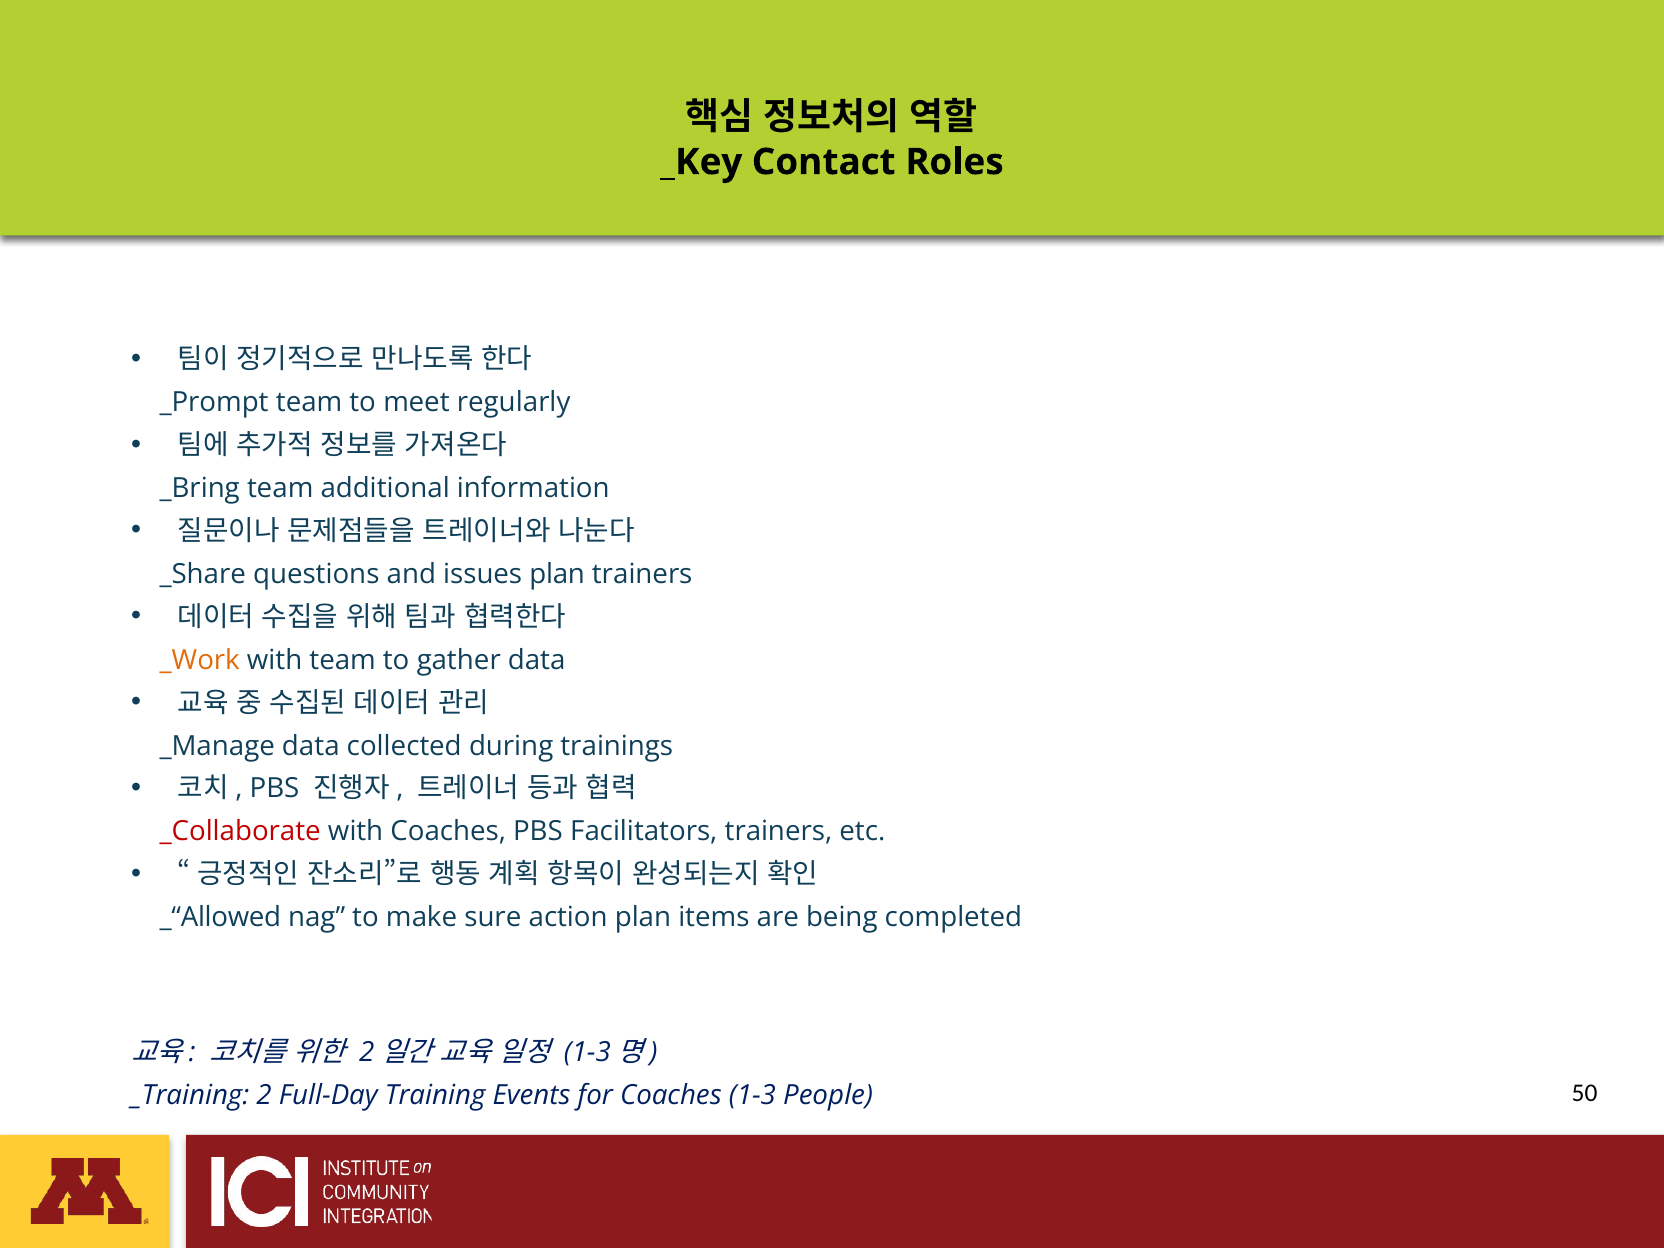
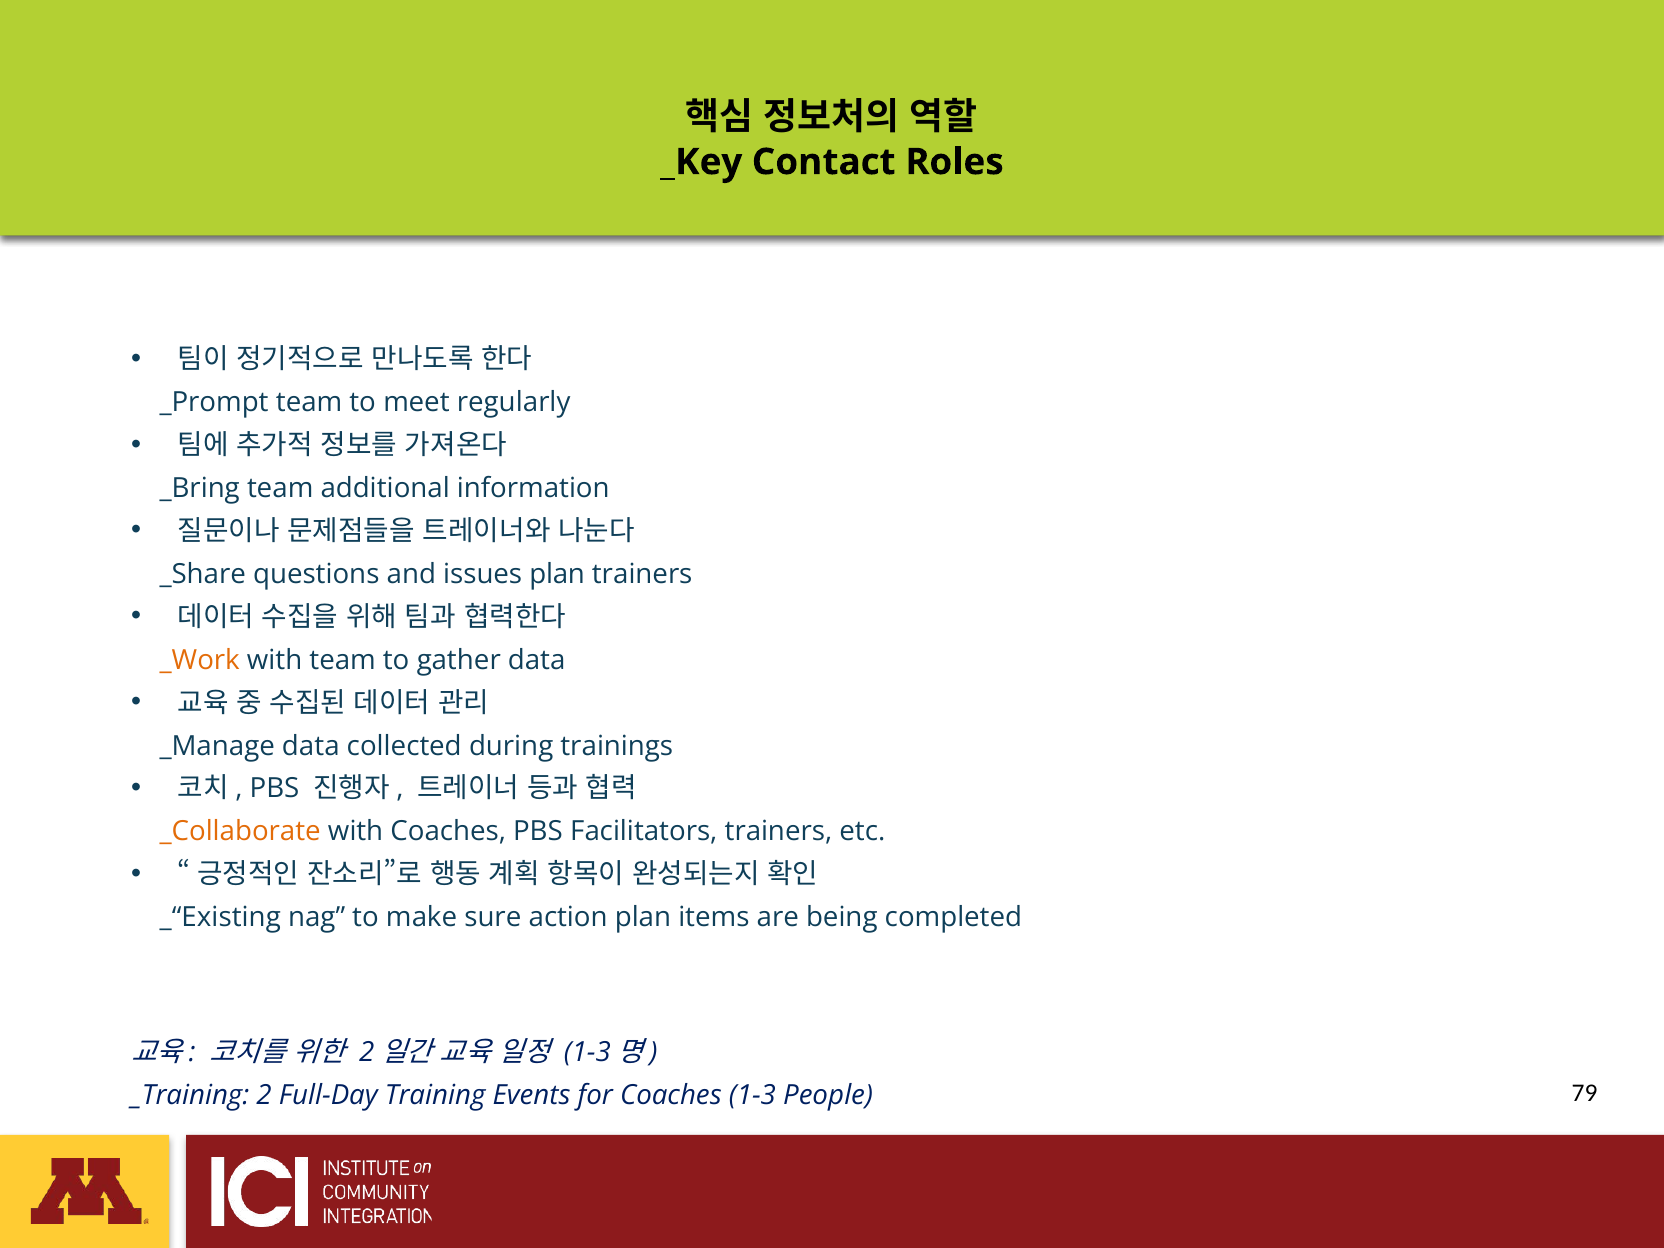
_Collaborate colour: red -> orange
_“Allowed: _“Allowed -> _“Existing
50: 50 -> 79
